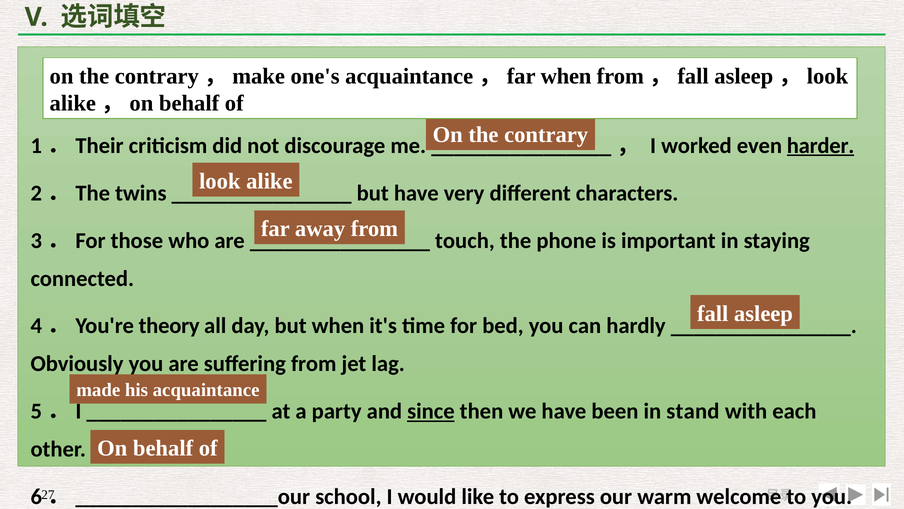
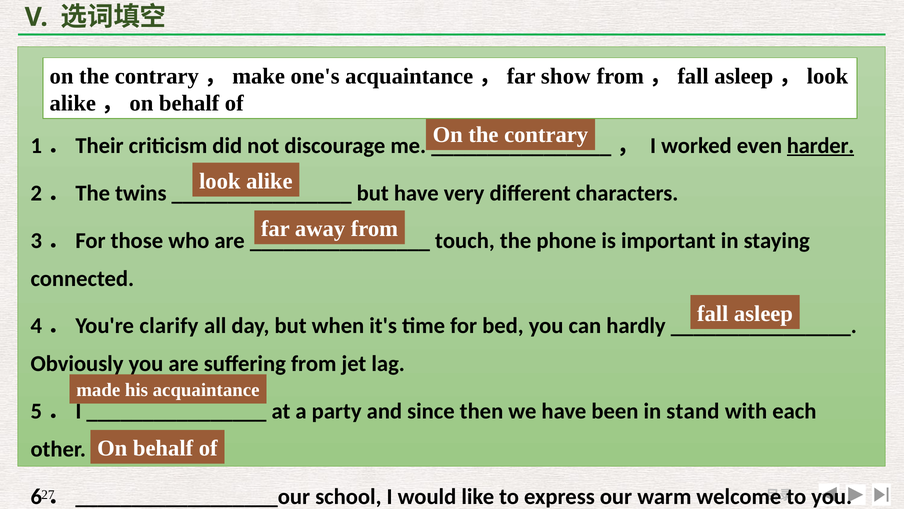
acquaintance，far when: when -> show
theory: theory -> clarify
since underline: present -> none
